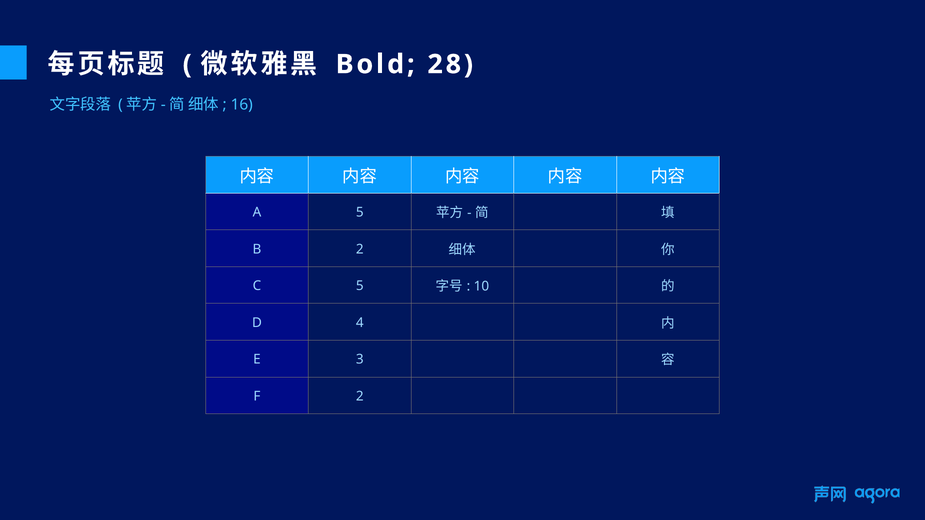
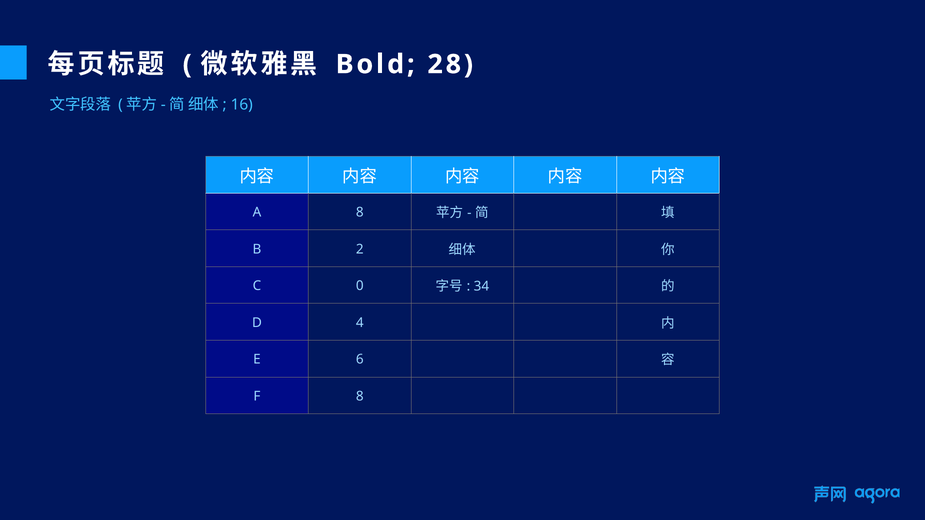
A 5: 5 -> 8
C 5: 5 -> 0
10: 10 -> 34
3: 3 -> 6
F 2: 2 -> 8
